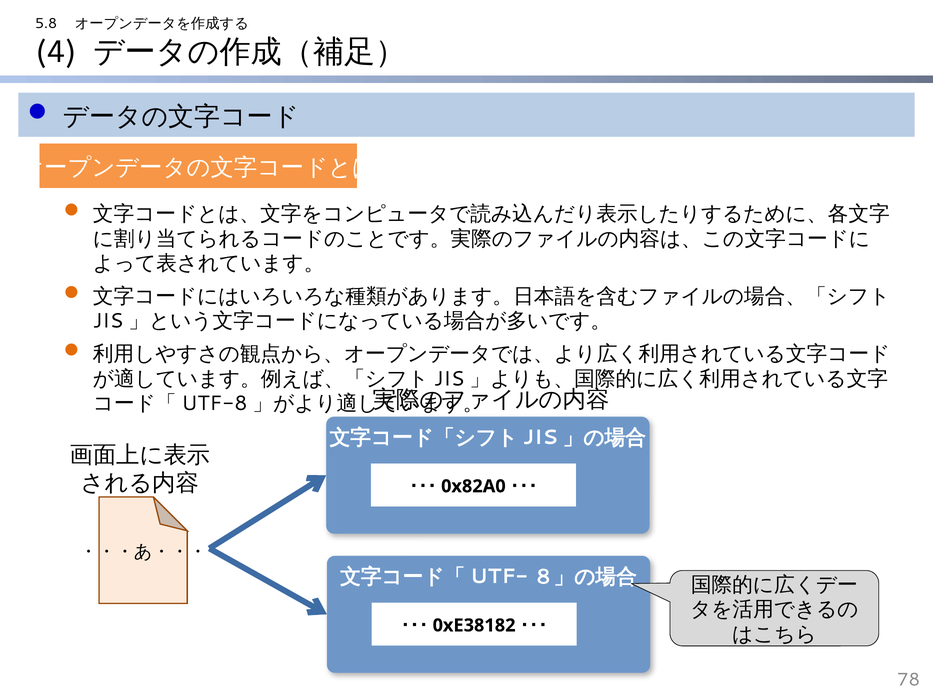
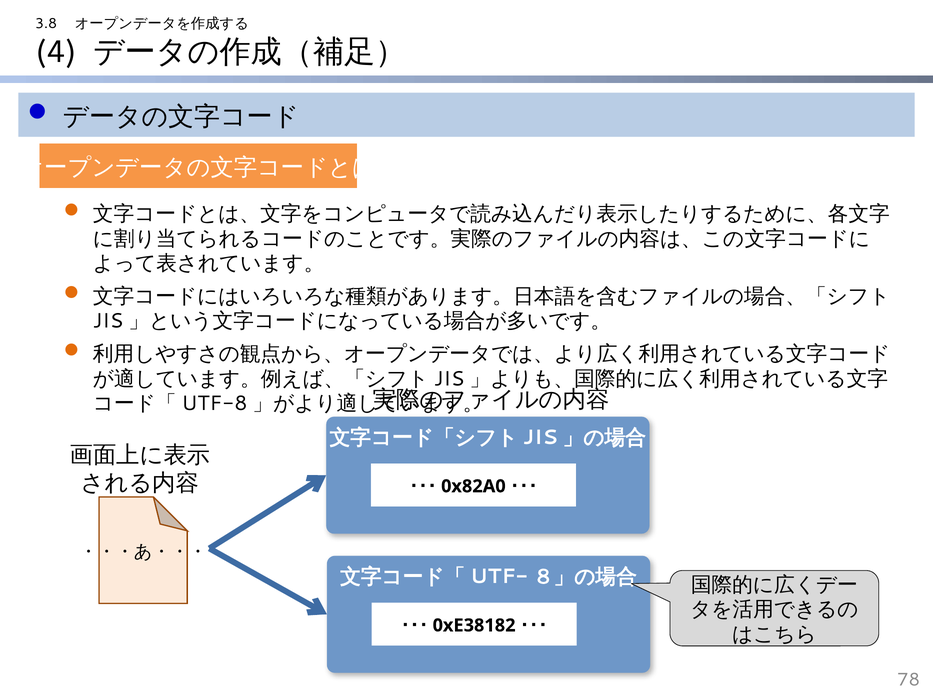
5.8: 5.8 -> 3.8
